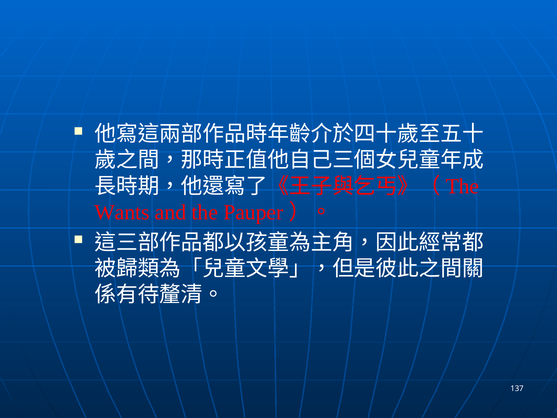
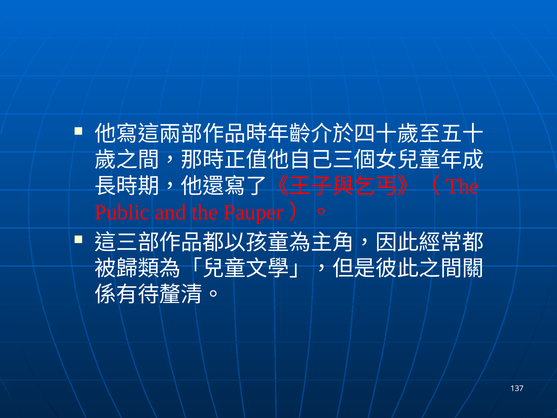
Wants: Wants -> Public
